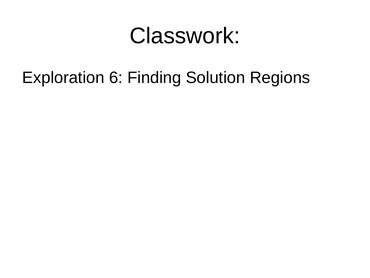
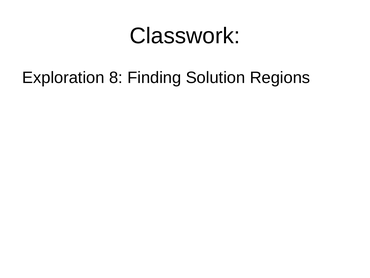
6: 6 -> 8
